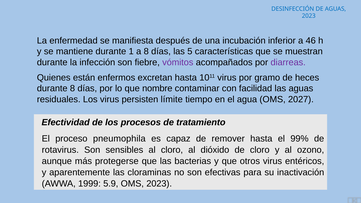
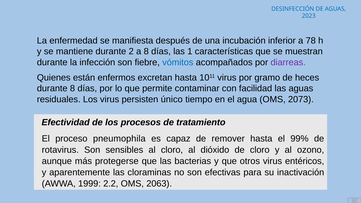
46: 46 -> 78
1: 1 -> 2
5: 5 -> 1
vómitos colour: purple -> blue
nombre: nombre -> permite
límite: límite -> único
2027: 2027 -> 2073
5.9: 5.9 -> 2.2
OMS 2023: 2023 -> 2063
